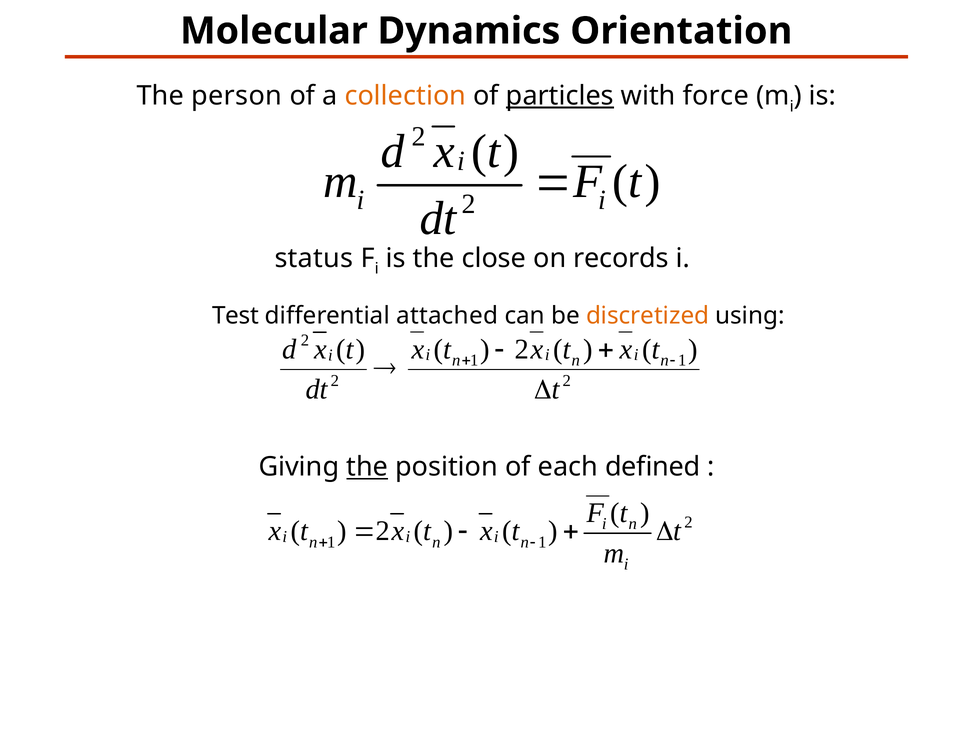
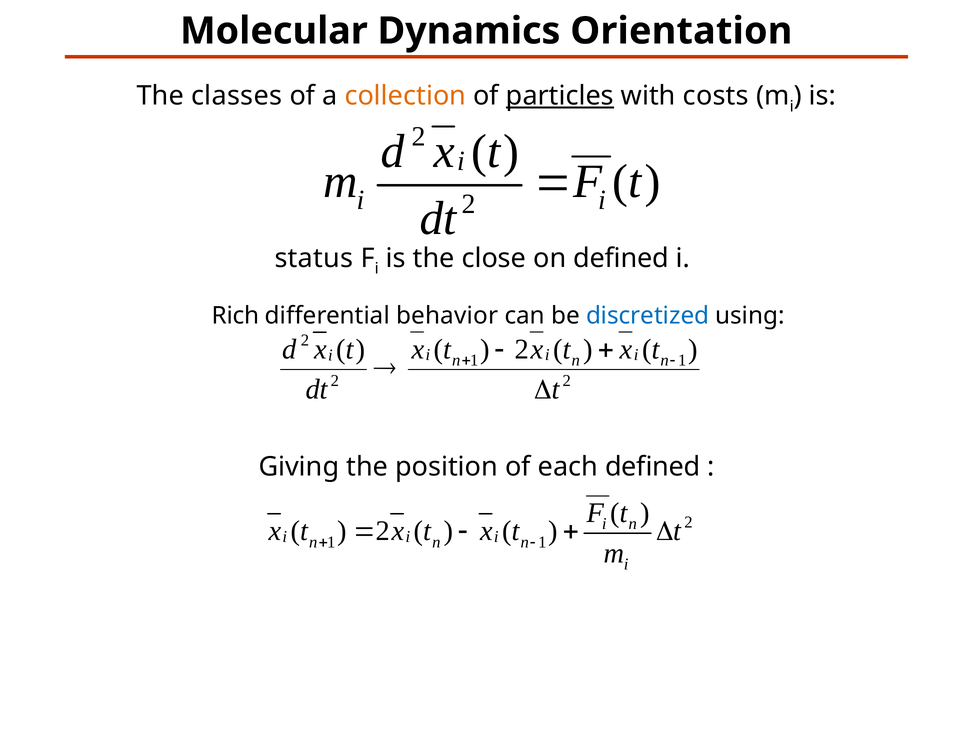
person: person -> classes
force: force -> costs
on records: records -> defined
Test: Test -> Rich
attached: attached -> behavior
discretized colour: orange -> blue
the at (367, 467) underline: present -> none
